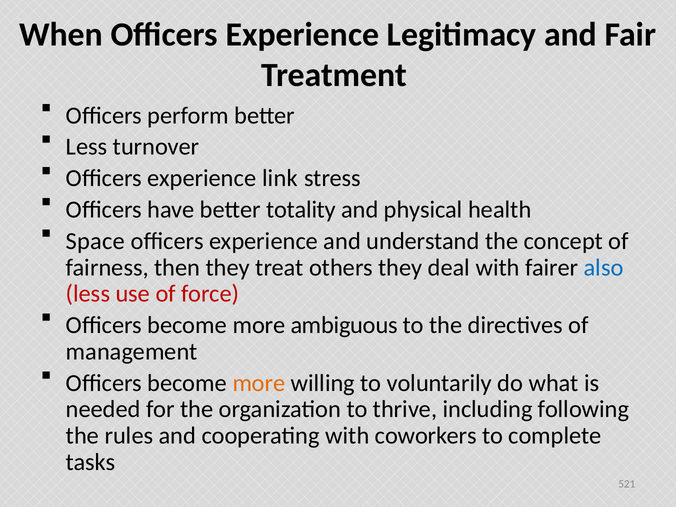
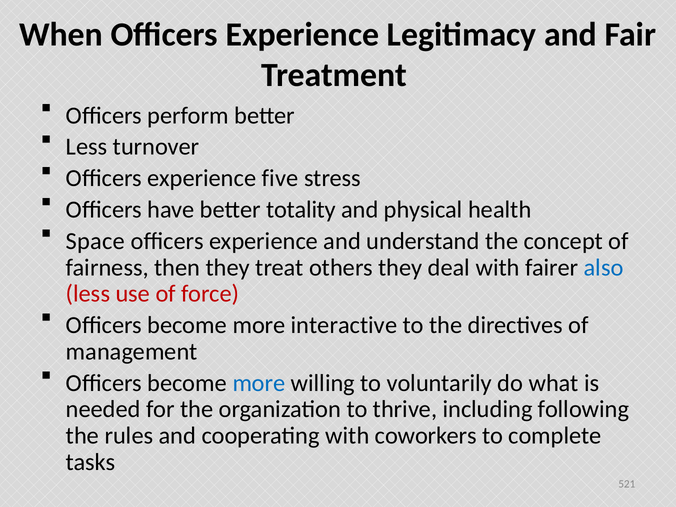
link: link -> five
ambiguous: ambiguous -> interactive
more at (259, 383) colour: orange -> blue
